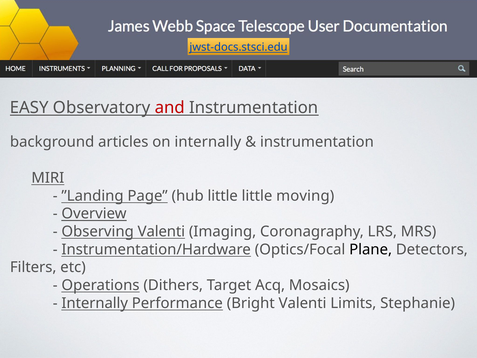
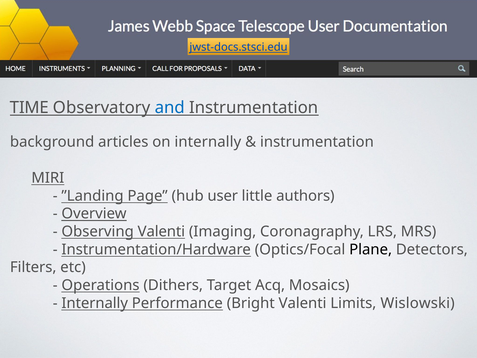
EASY: EASY -> TIME
and colour: red -> blue
hub little: little -> user
moving: moving -> authors
Stephanie: Stephanie -> Wislowski
